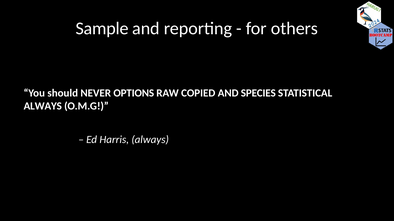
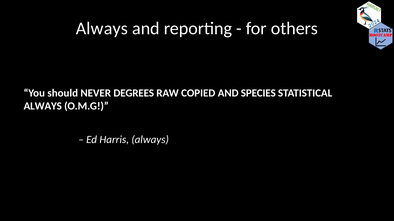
Sample at (102, 29): Sample -> Always
OPTIONS: OPTIONS -> DEGREES
